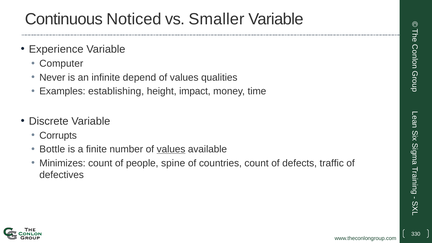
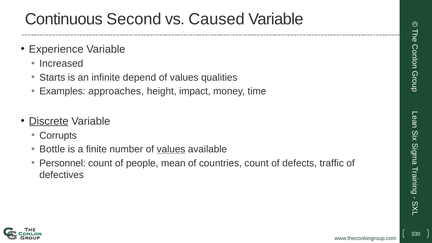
Noticed: Noticed -> Second
Smaller: Smaller -> Caused
Computer: Computer -> Increased
Never: Never -> Starts
establishing: establishing -> approaches
Discrete underline: none -> present
Minimizes: Minimizes -> Personnel
spine: spine -> mean
